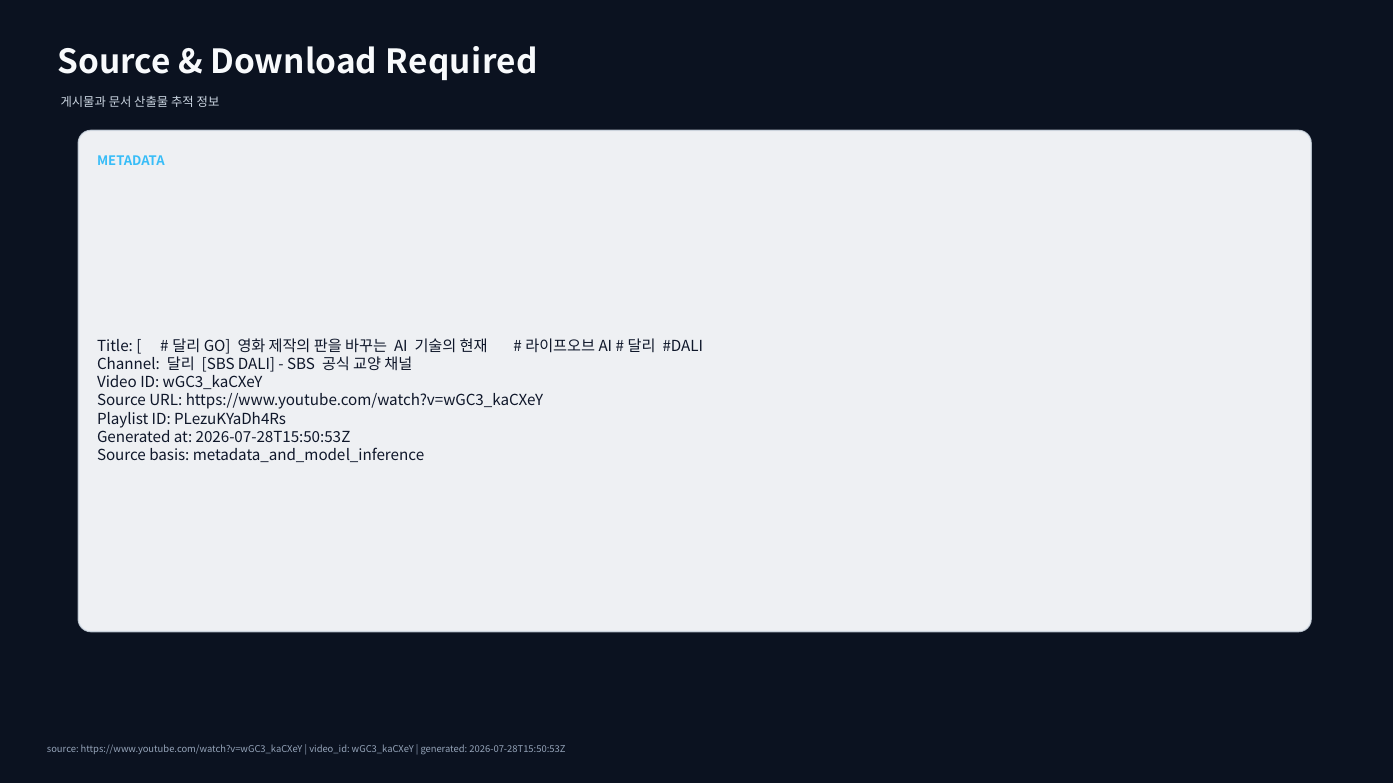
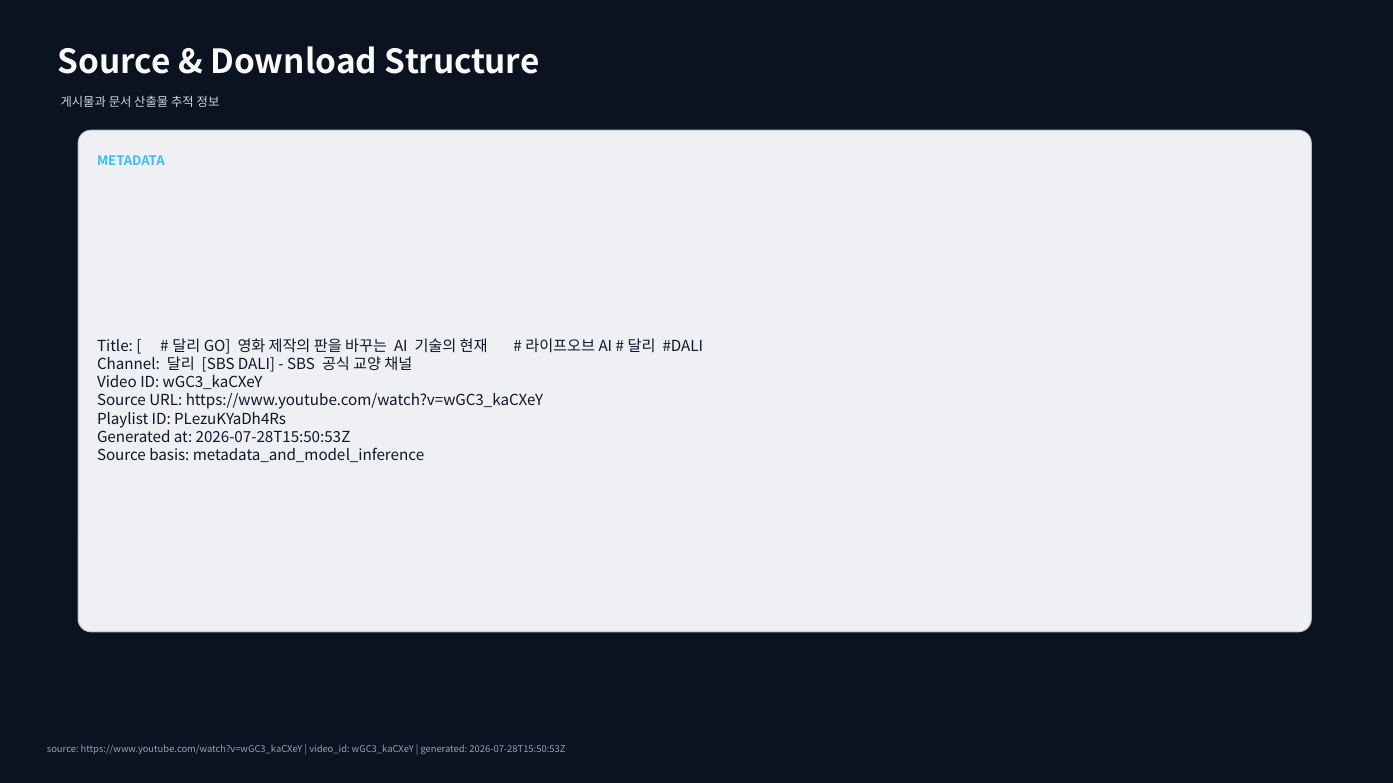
Required: Required -> Structure
